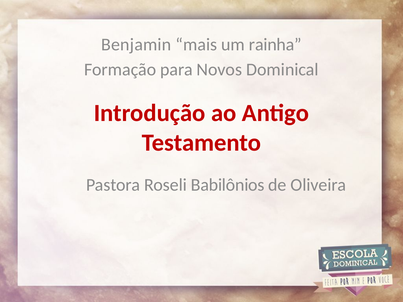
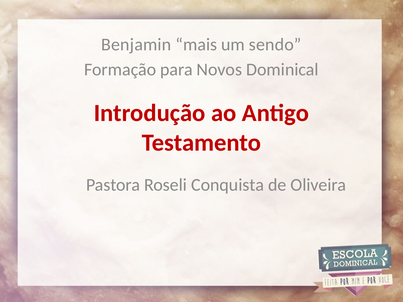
rainha: rainha -> sendo
Babilônios: Babilônios -> Conquista
